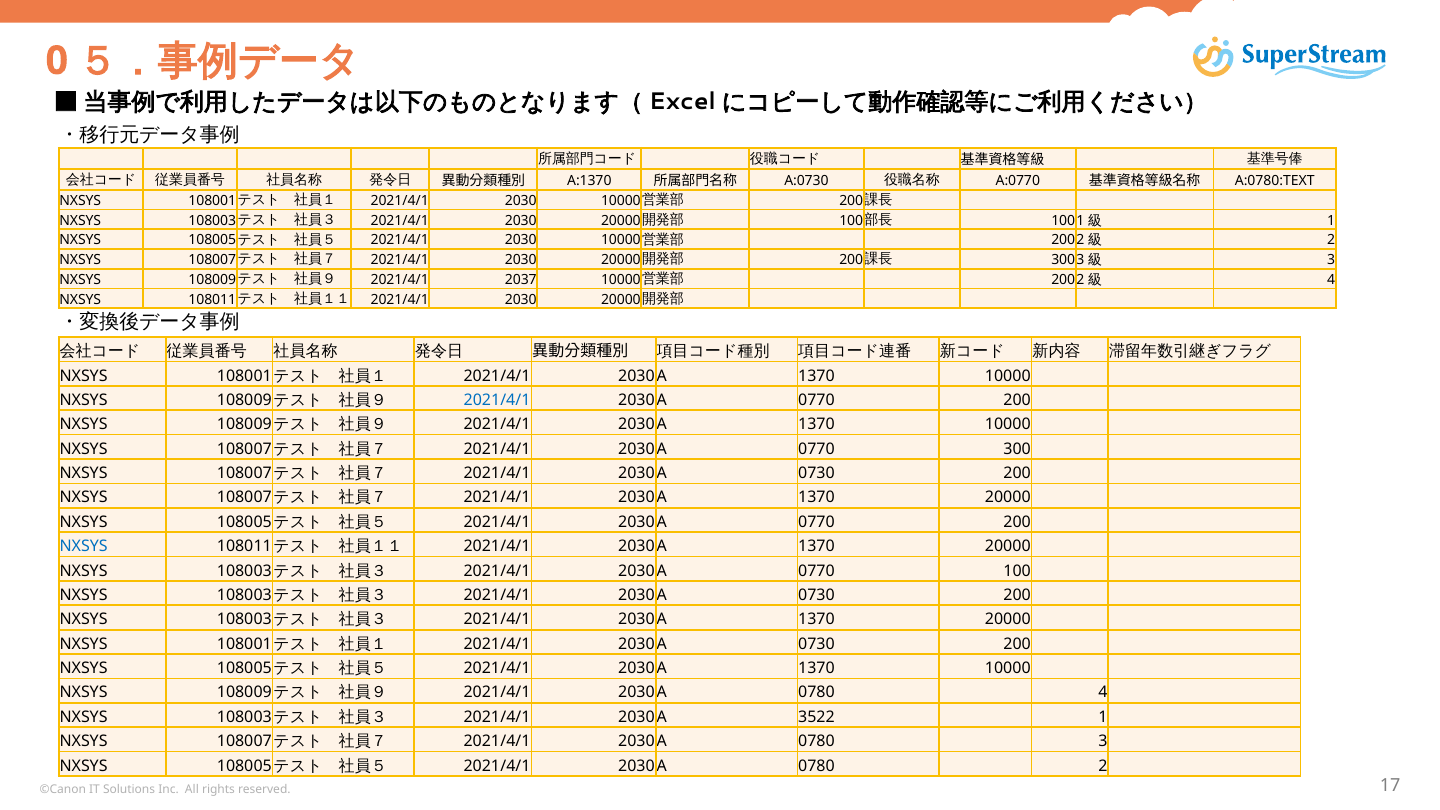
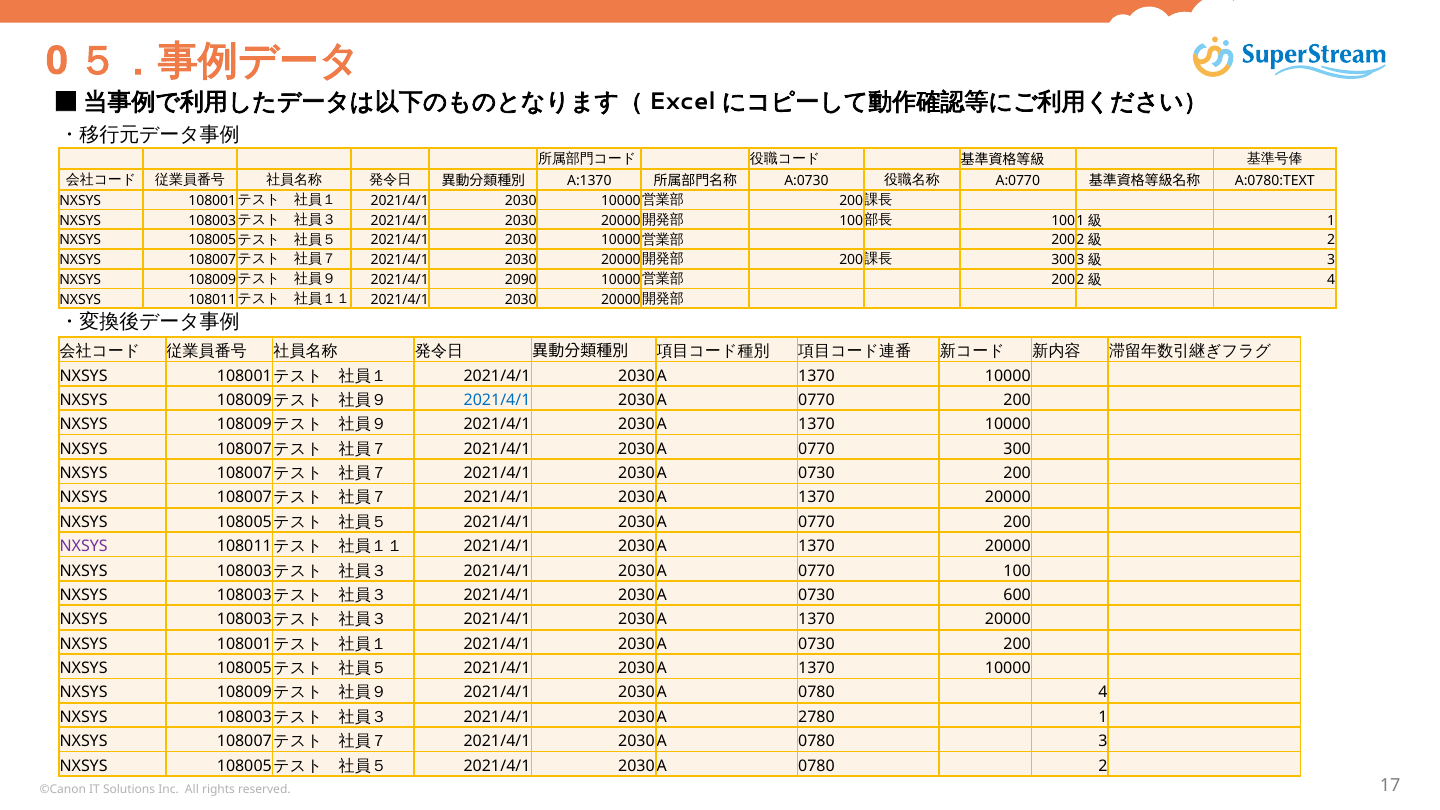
2037: 2037 -> 2090
NXSYS at (84, 546) colour: blue -> purple
200 at (1017, 595): 200 -> 600
3522: 3522 -> 2780
